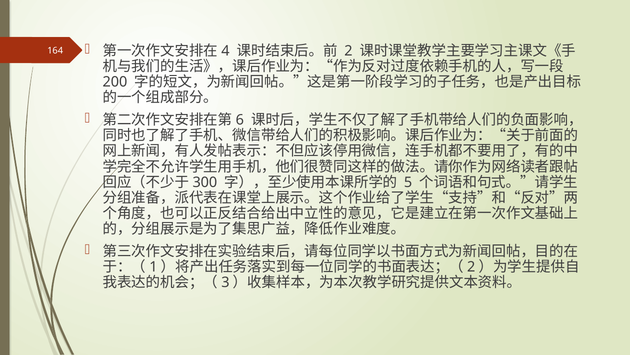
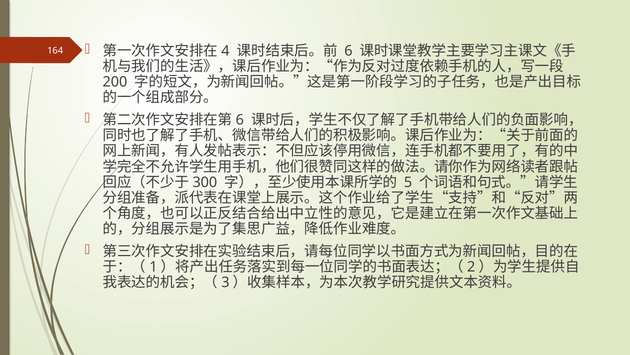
2 at (348, 51): 2 -> 6
